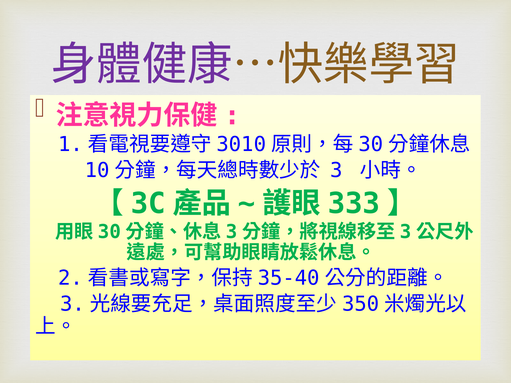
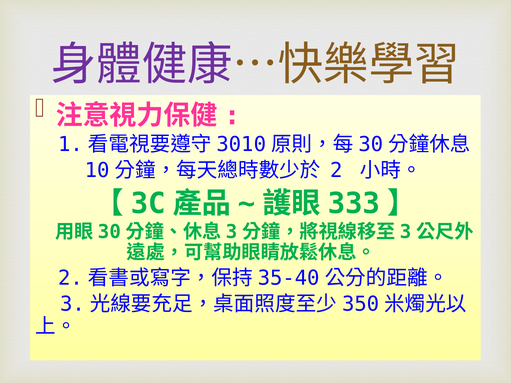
3: 3 -> 2
